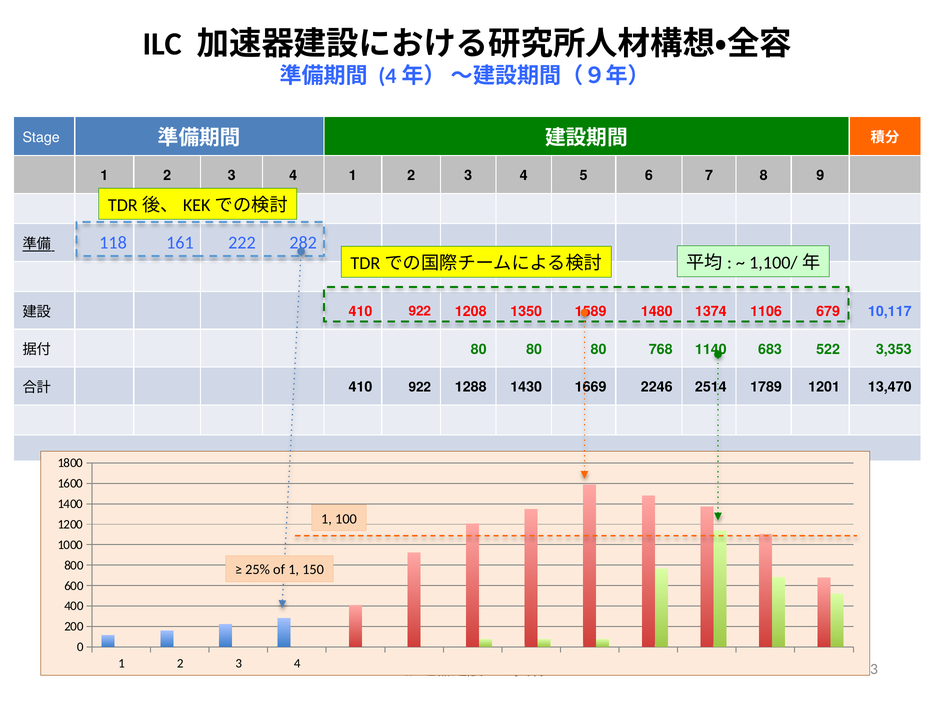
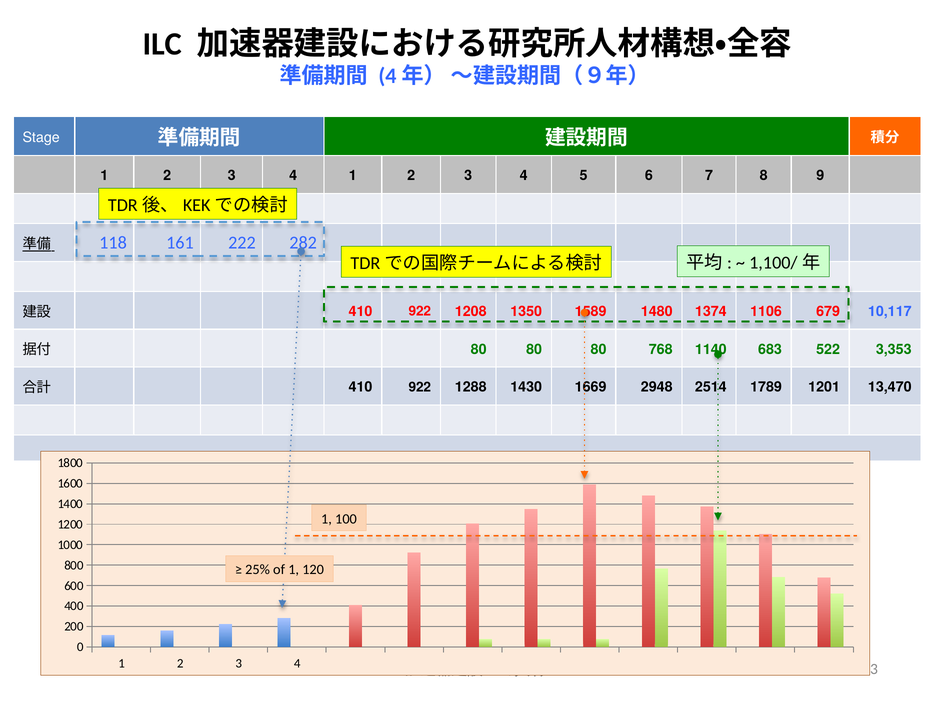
2246: 2246 -> 2948
150: 150 -> 120
